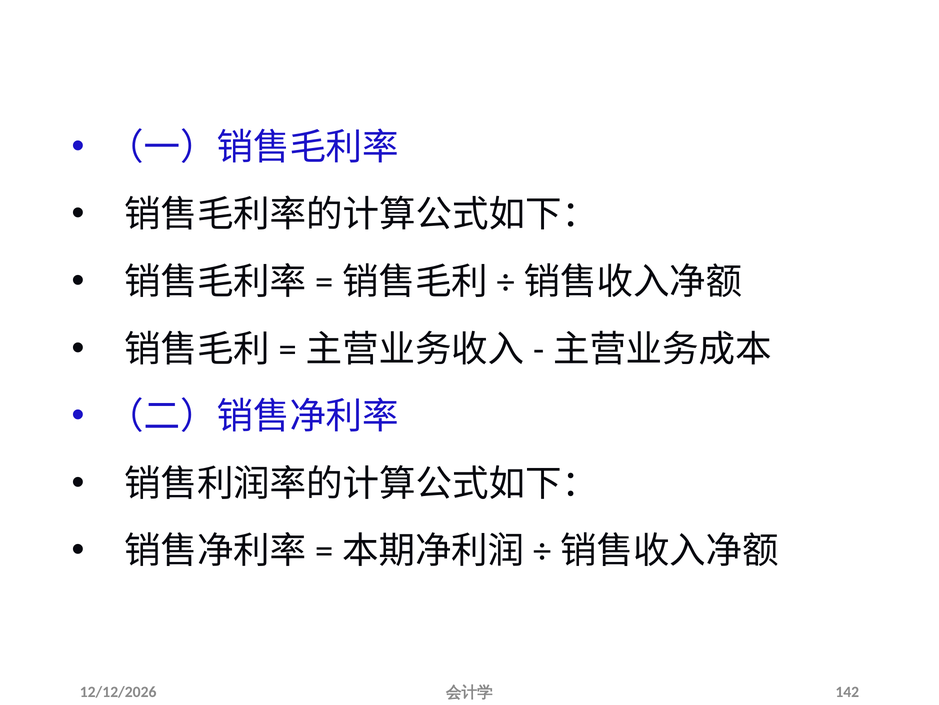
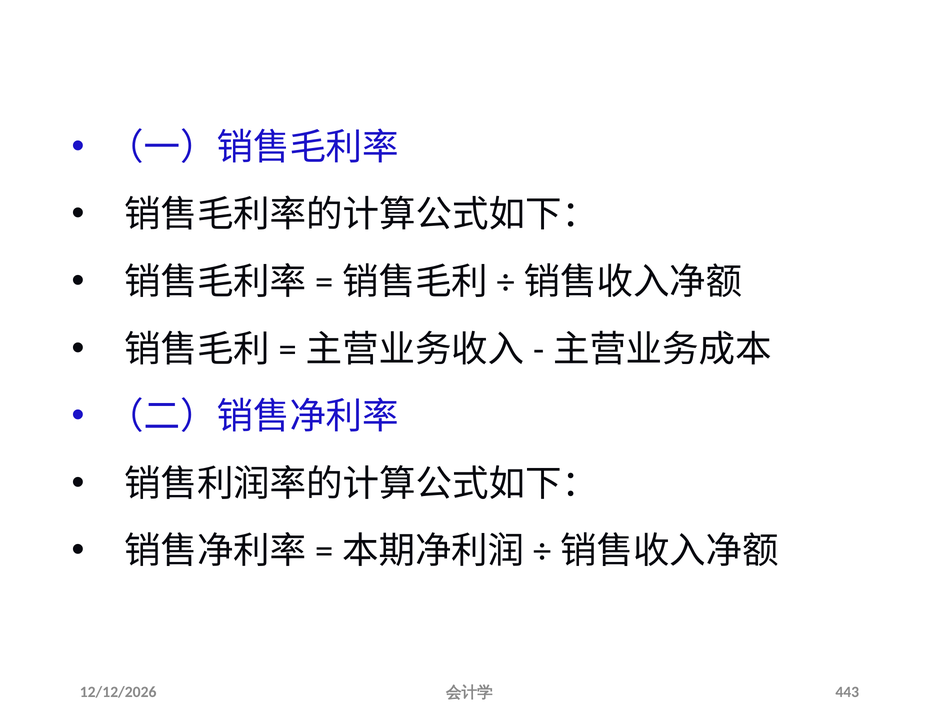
142: 142 -> 443
